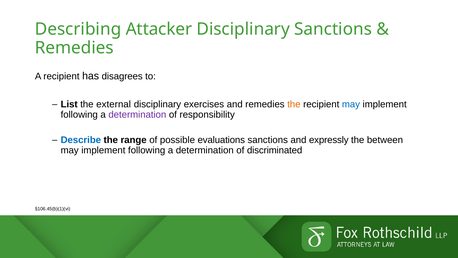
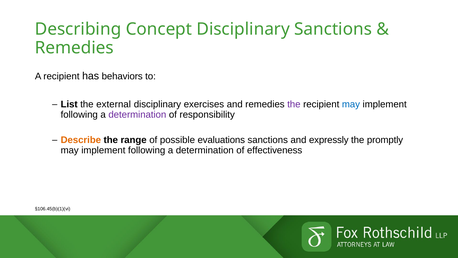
Attacker: Attacker -> Concept
disagrees: disagrees -> behaviors
the at (294, 104) colour: orange -> purple
Describe colour: blue -> orange
between: between -> promptly
discriminated: discriminated -> effectiveness
